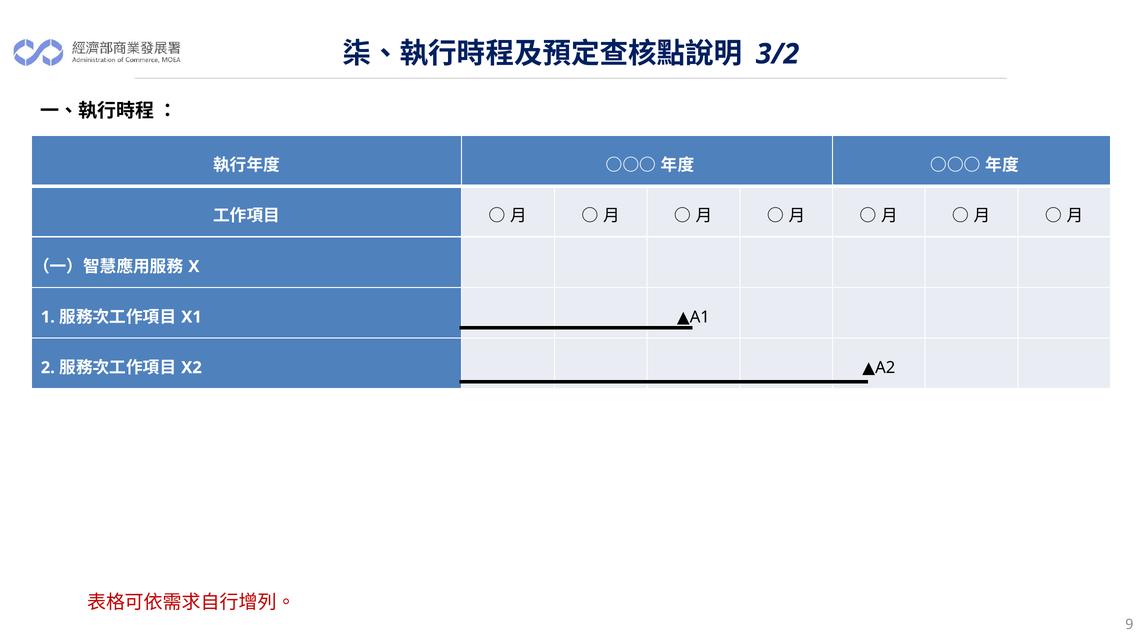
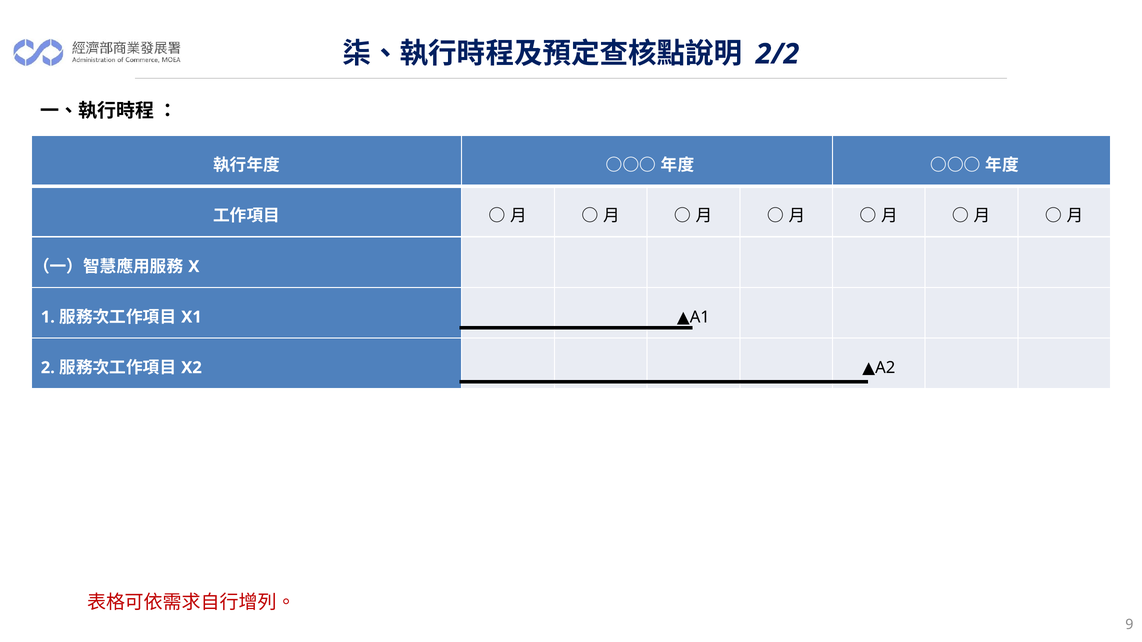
3/2: 3/2 -> 2/2
